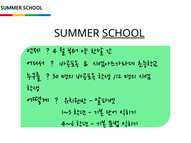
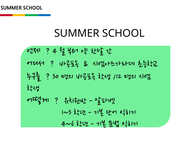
SCHOOL at (123, 33) underline: present -> none
